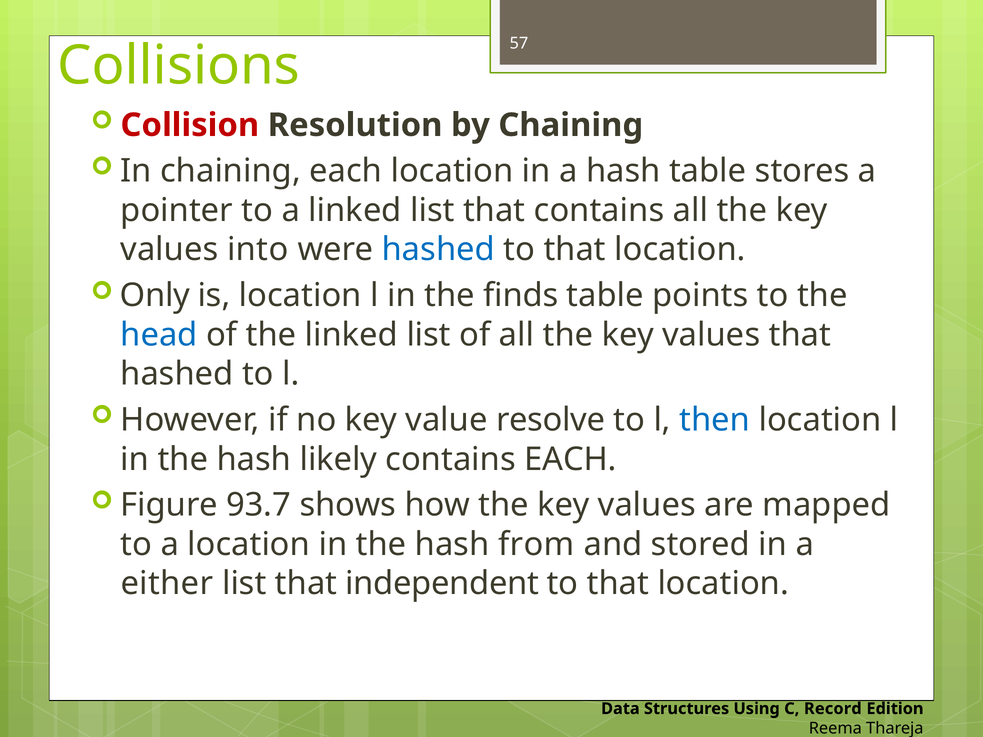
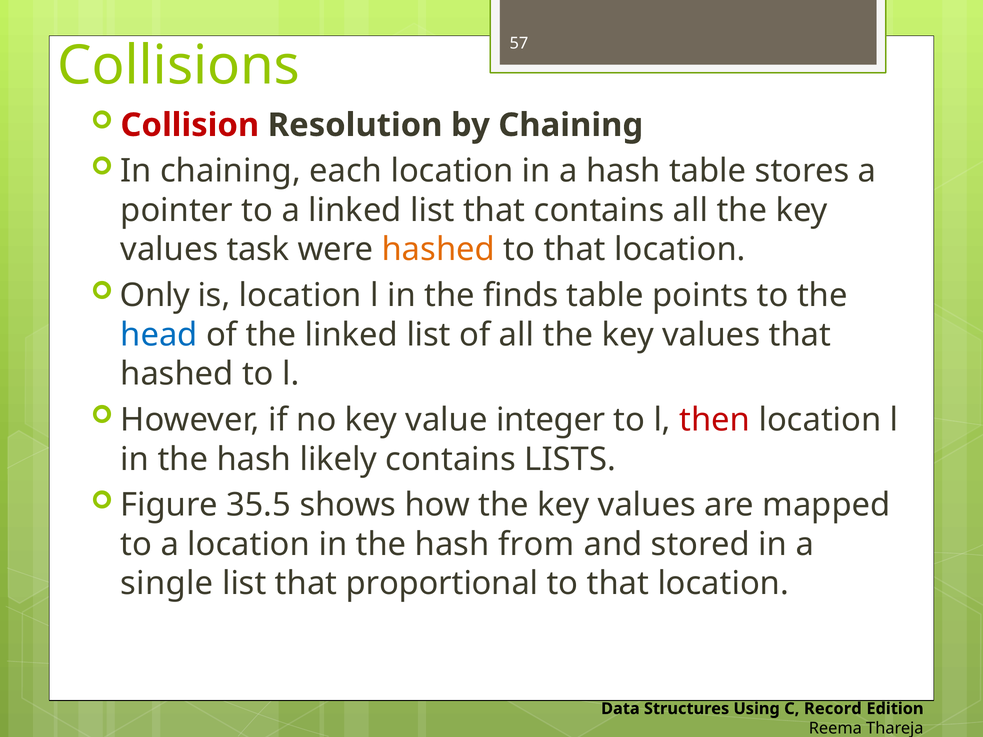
into: into -> task
hashed at (438, 250) colour: blue -> orange
resolve: resolve -> integer
then colour: blue -> red
contains EACH: EACH -> LISTS
93.7: 93.7 -> 35.5
either: either -> single
independent: independent -> proportional
